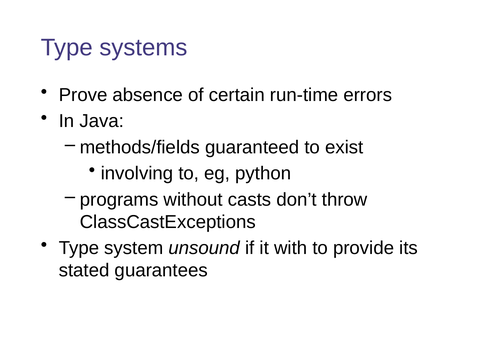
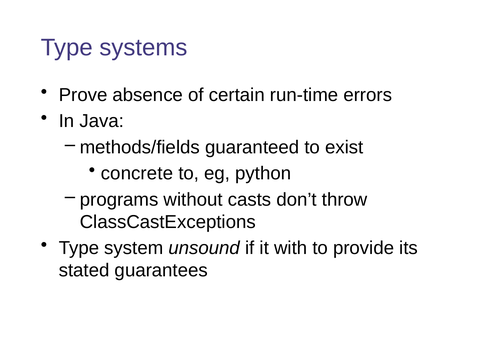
involving: involving -> concrete
